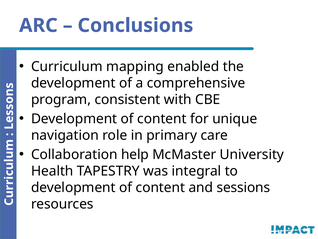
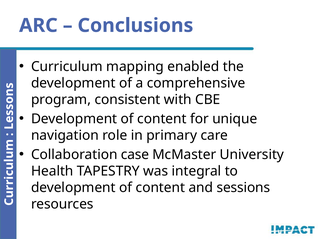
help: help -> case
